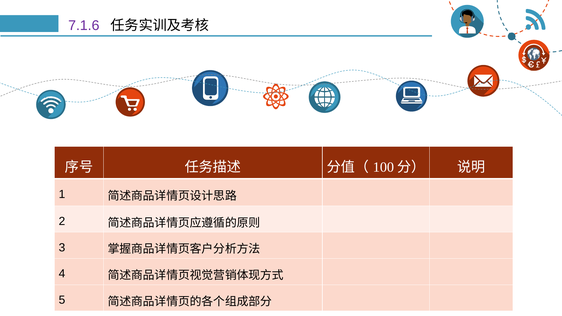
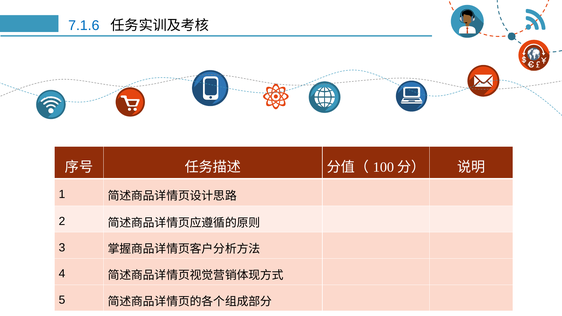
7.1.6 colour: purple -> blue
